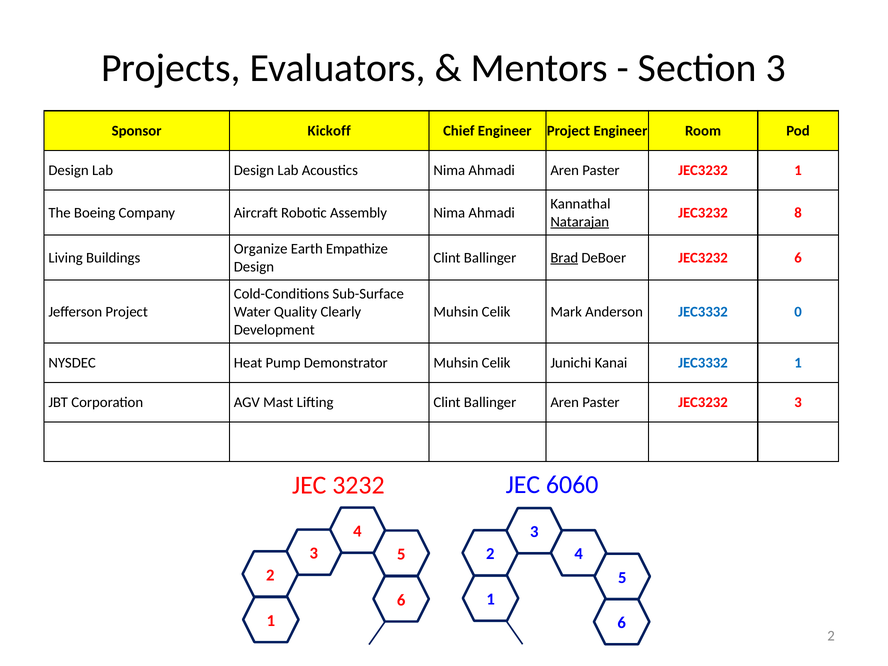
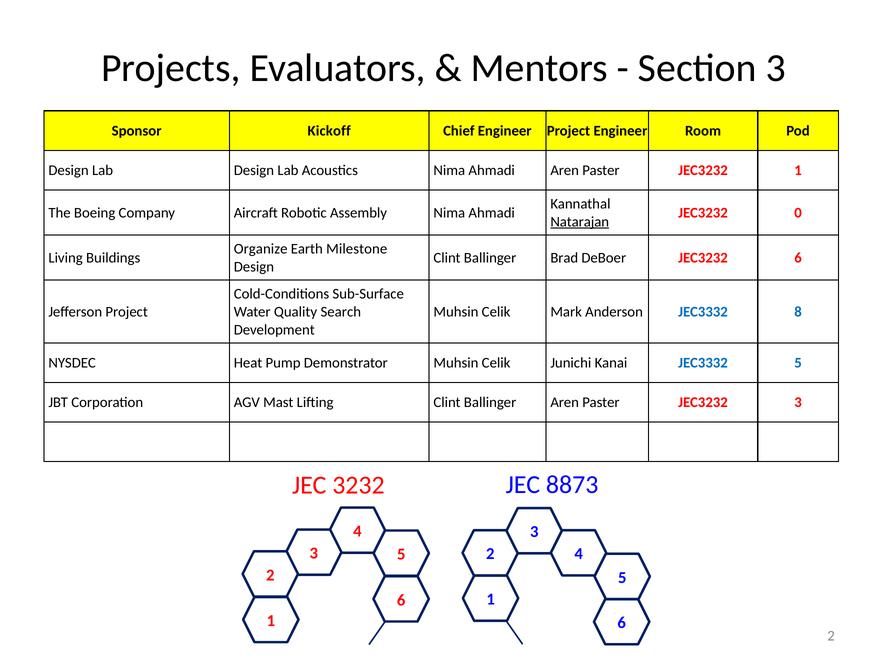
8: 8 -> 0
Empathize: Empathize -> Milestone
Brad underline: present -> none
Clearly: Clearly -> Search
0: 0 -> 8
JEC3332 1: 1 -> 5
6060: 6060 -> 8873
